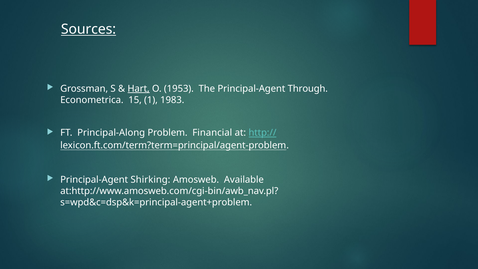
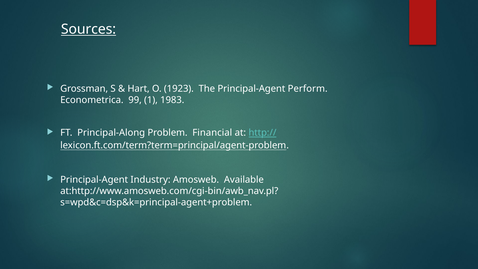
Hart underline: present -> none
1953: 1953 -> 1923
Through: Through -> Perform
15: 15 -> 99
Shirking: Shirking -> Industry
